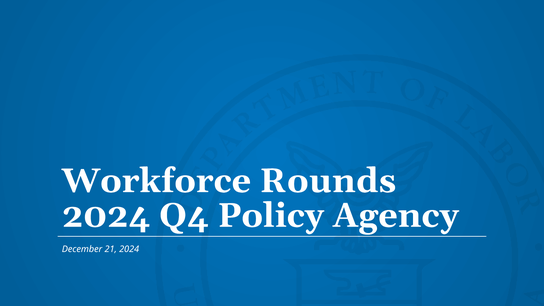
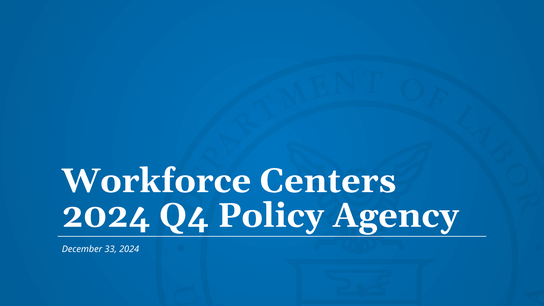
Rounds: Rounds -> Centers
21: 21 -> 33
